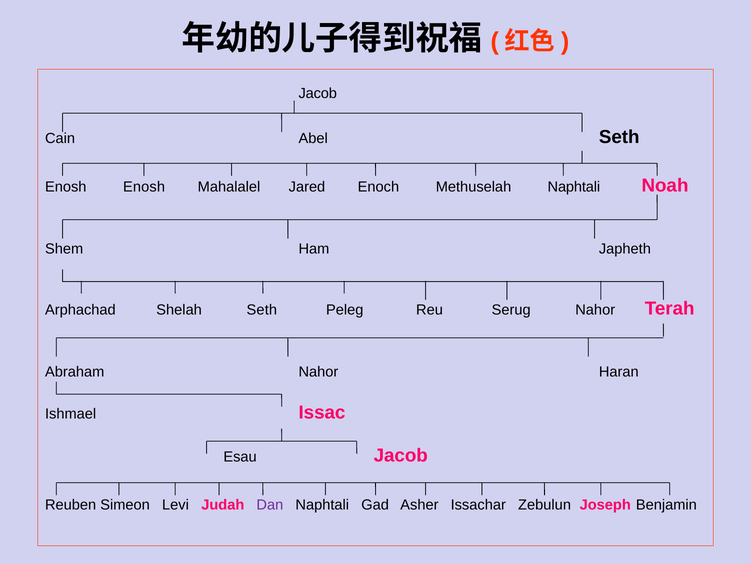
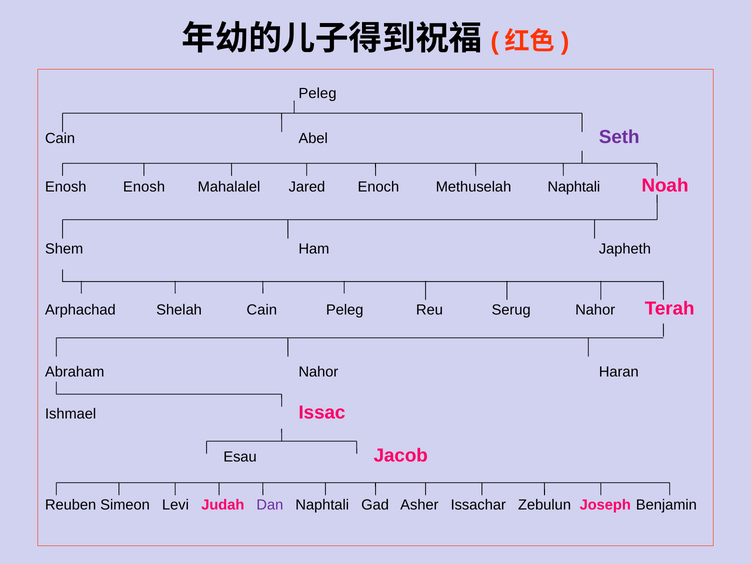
Jacob at (318, 93): Jacob -> Peleg
Seth at (619, 137) colour: black -> purple
Shelah Seth: Seth -> Cain
